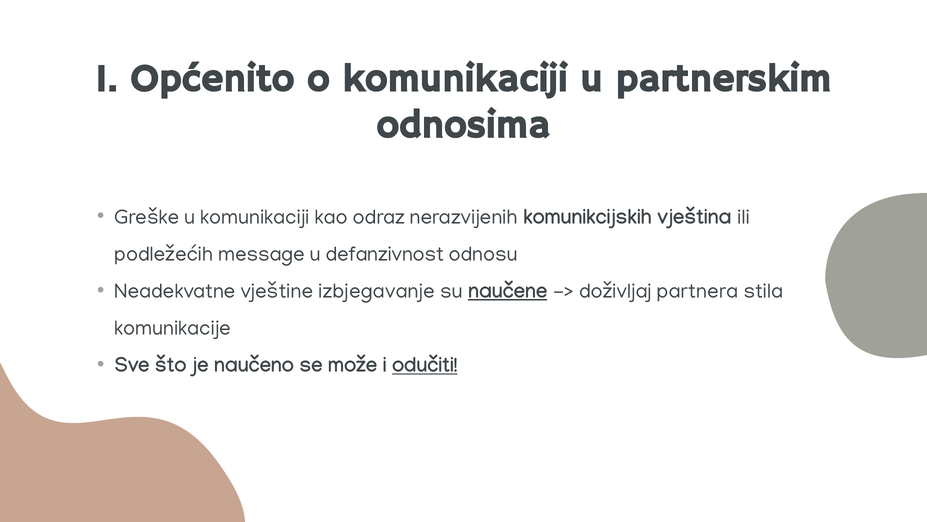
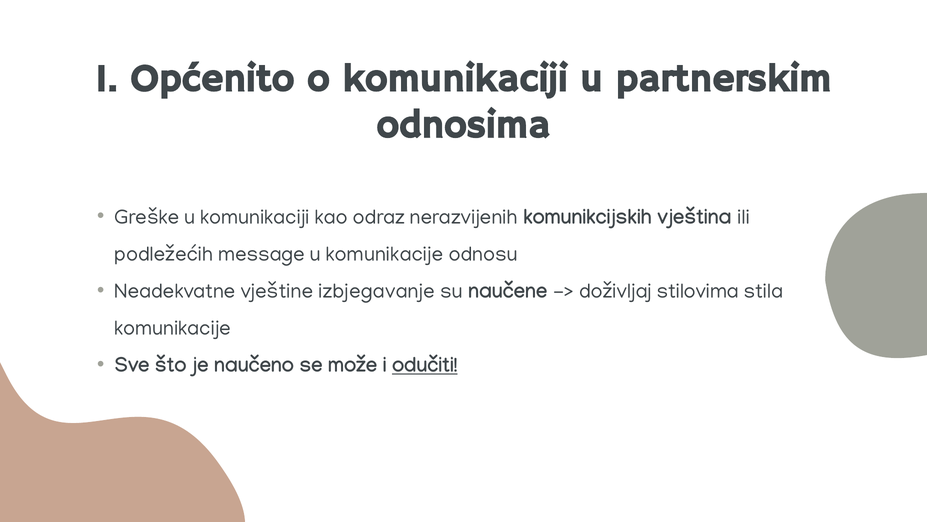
u defanzivnost: defanzivnost -> komunikacije
naučene underline: present -> none
partnera: partnera -> stilovima
